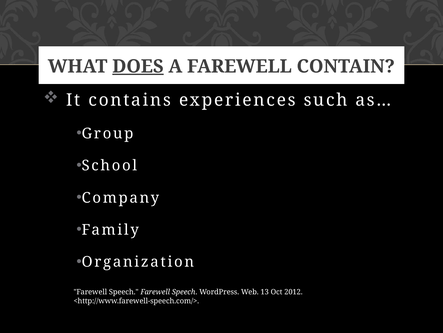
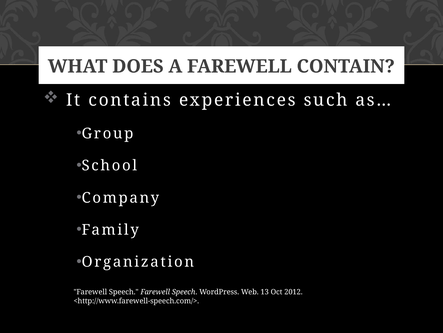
DOES underline: present -> none
